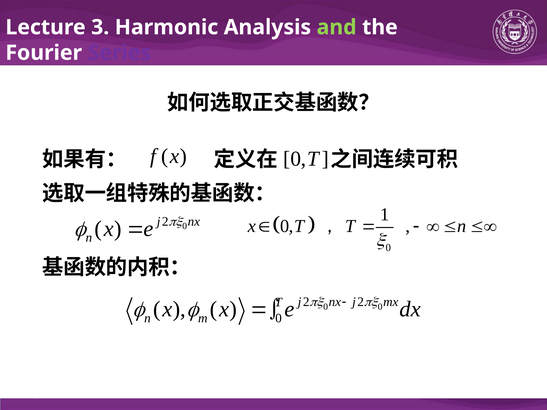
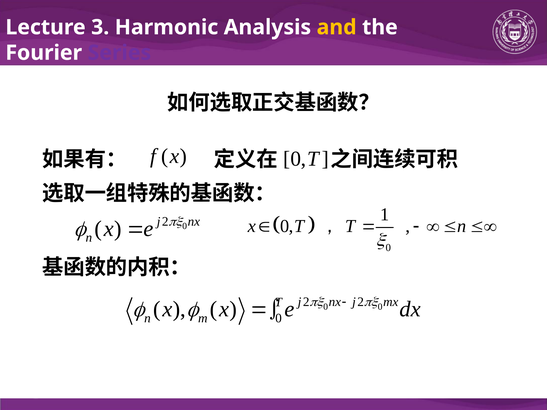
and colour: light green -> yellow
